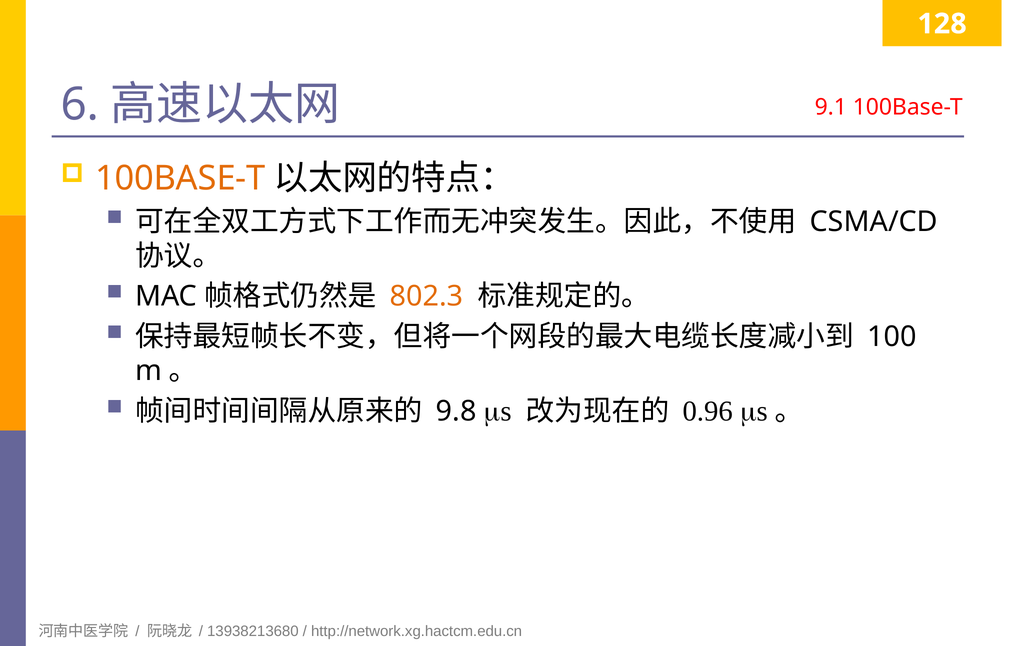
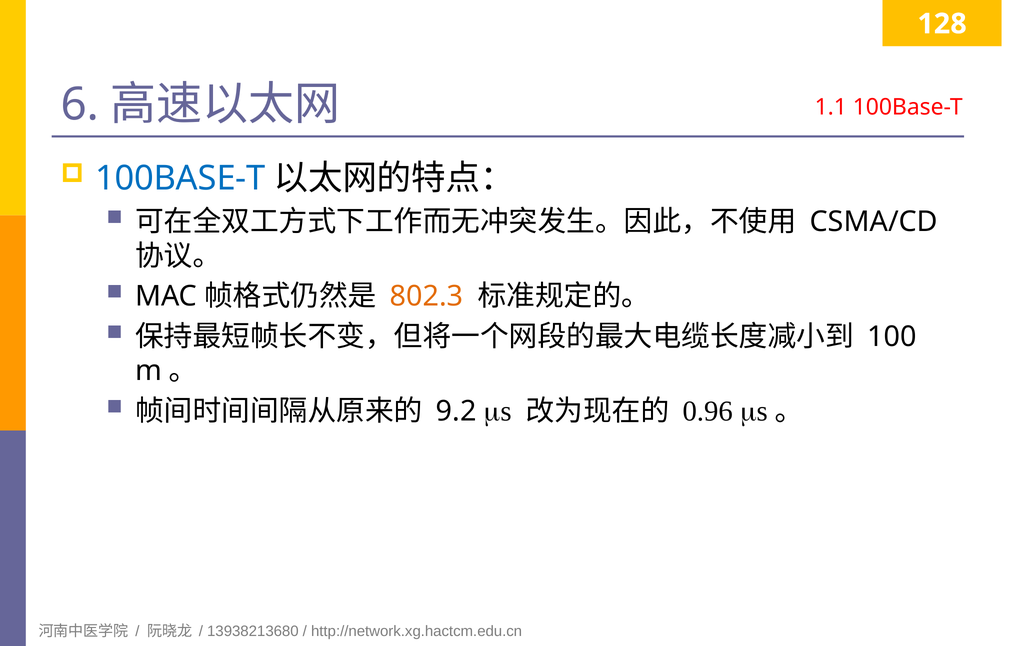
9.1: 9.1 -> 1.1
100BASE-T at (180, 178) colour: orange -> blue
9.8: 9.8 -> 9.2
